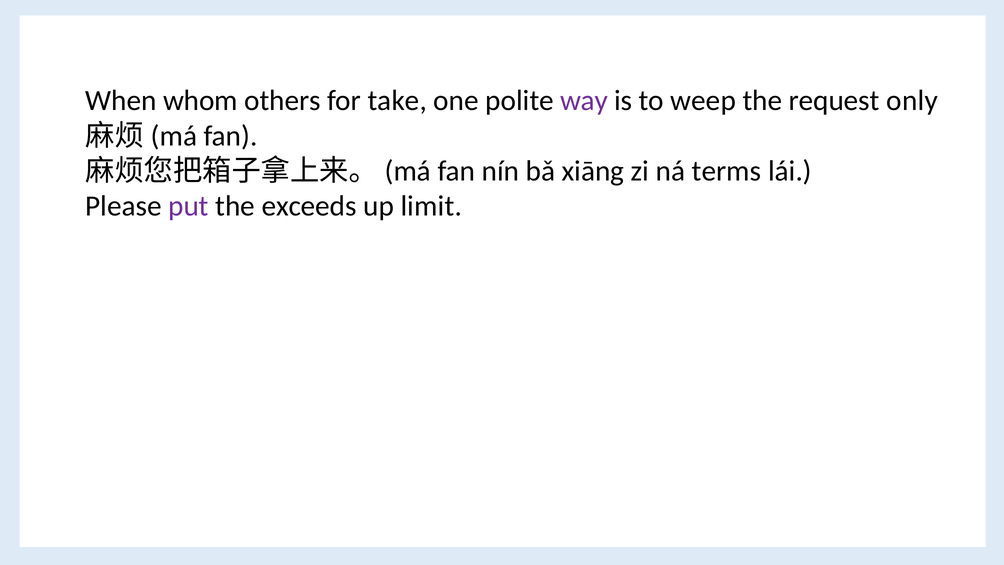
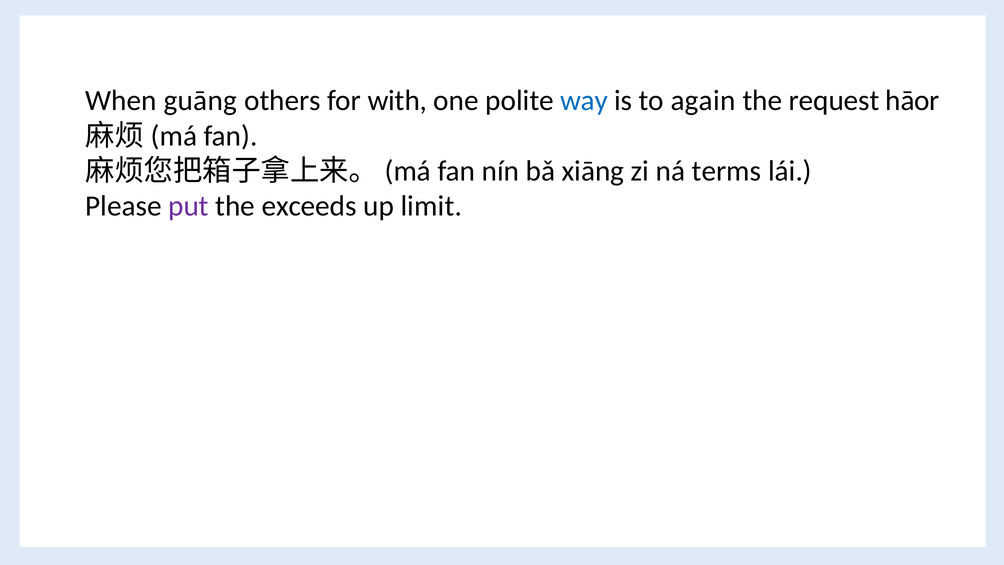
whom: whom -> guāng
take: take -> with
way colour: purple -> blue
weep: weep -> again
only: only -> hāor
